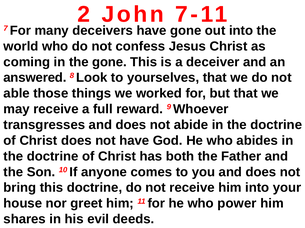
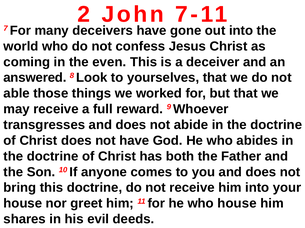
the gone: gone -> even
who power: power -> house
